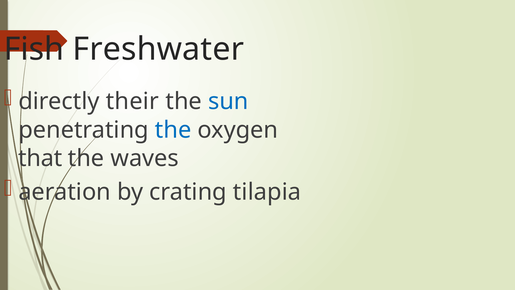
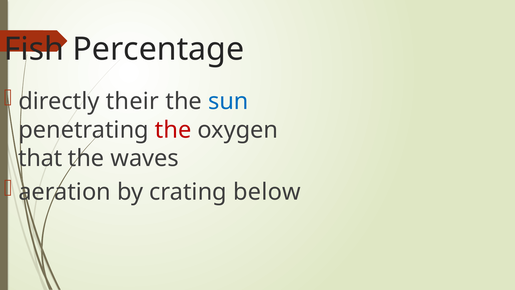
Freshwater: Freshwater -> Percentage
the at (173, 130) colour: blue -> red
tilapia: tilapia -> below
